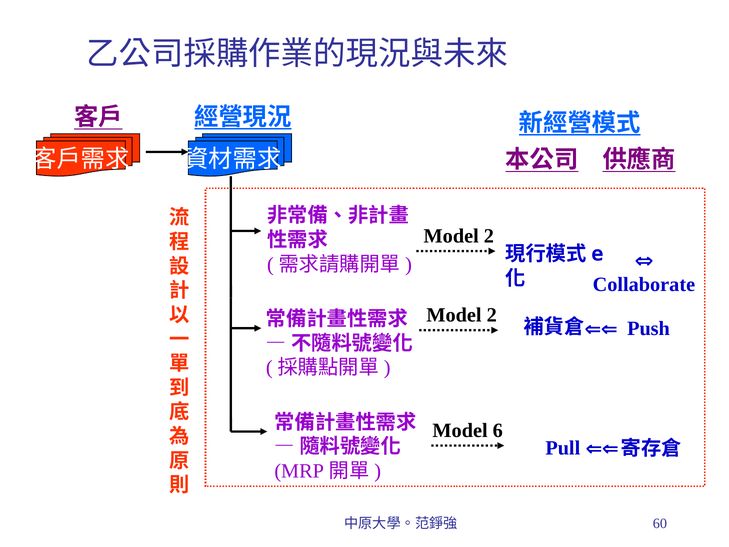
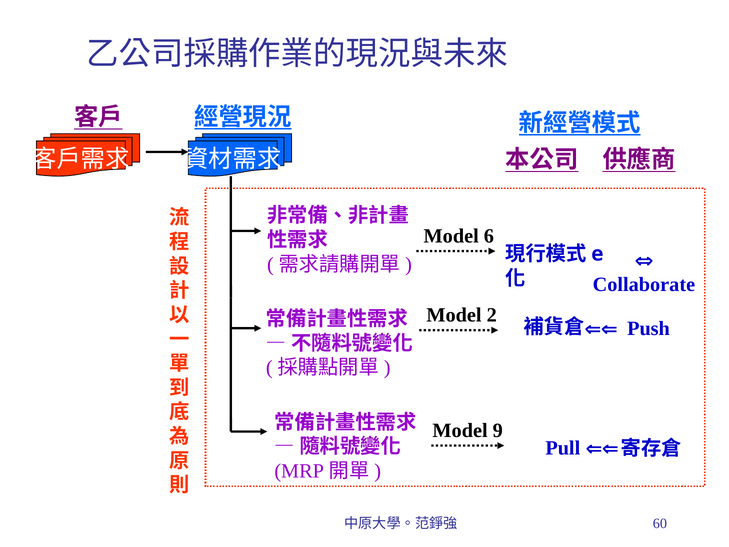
2 at (489, 236): 2 -> 6
6: 6 -> 9
